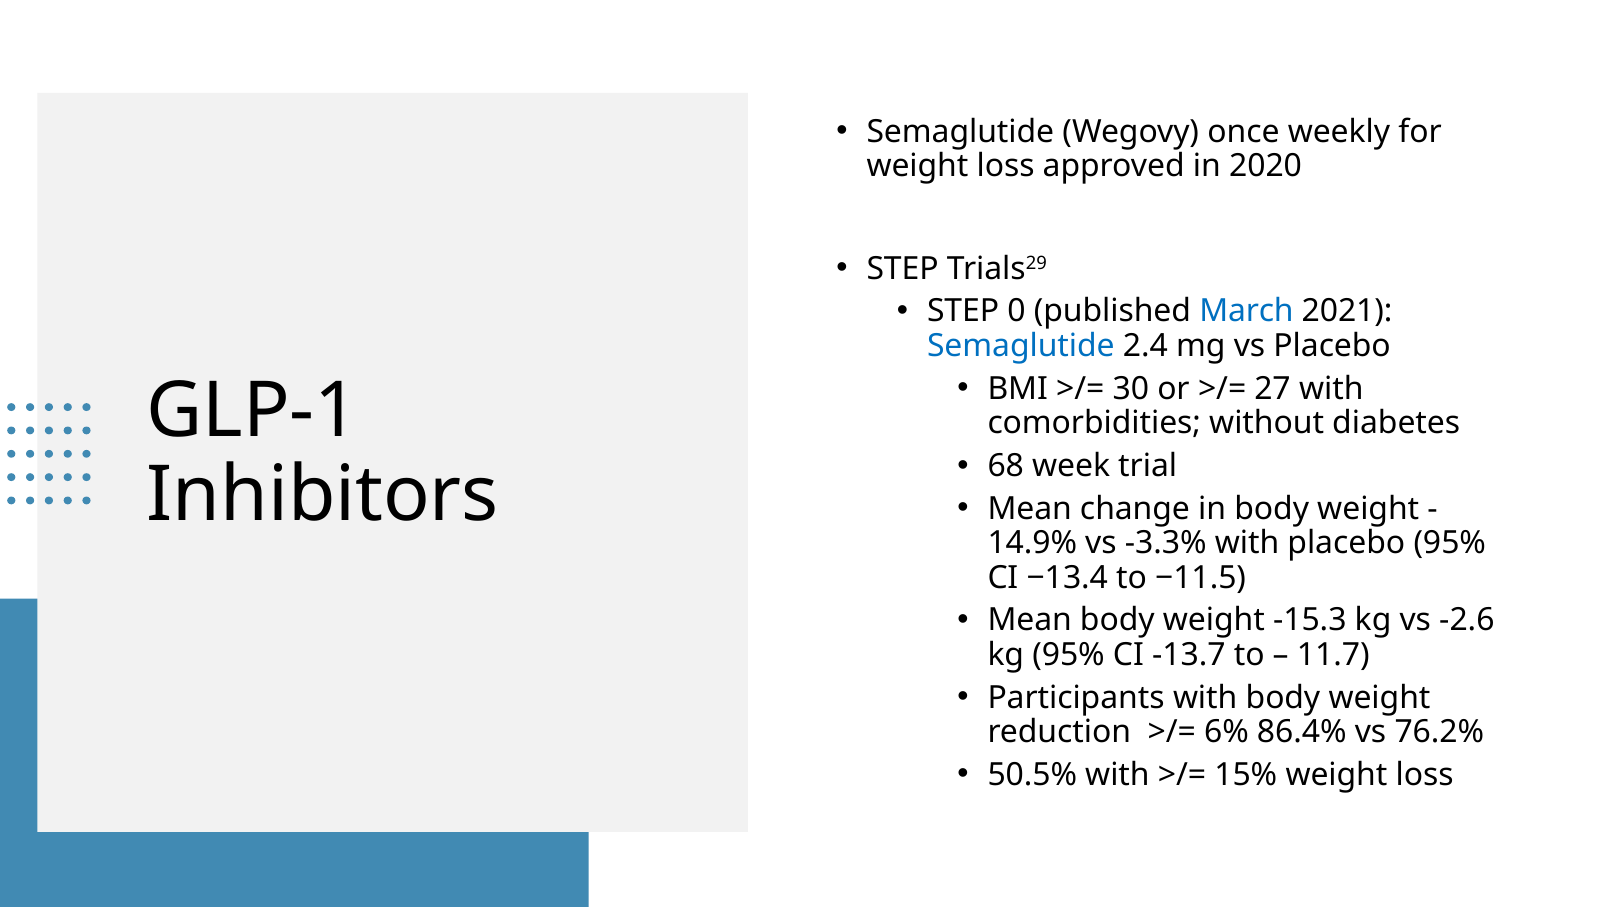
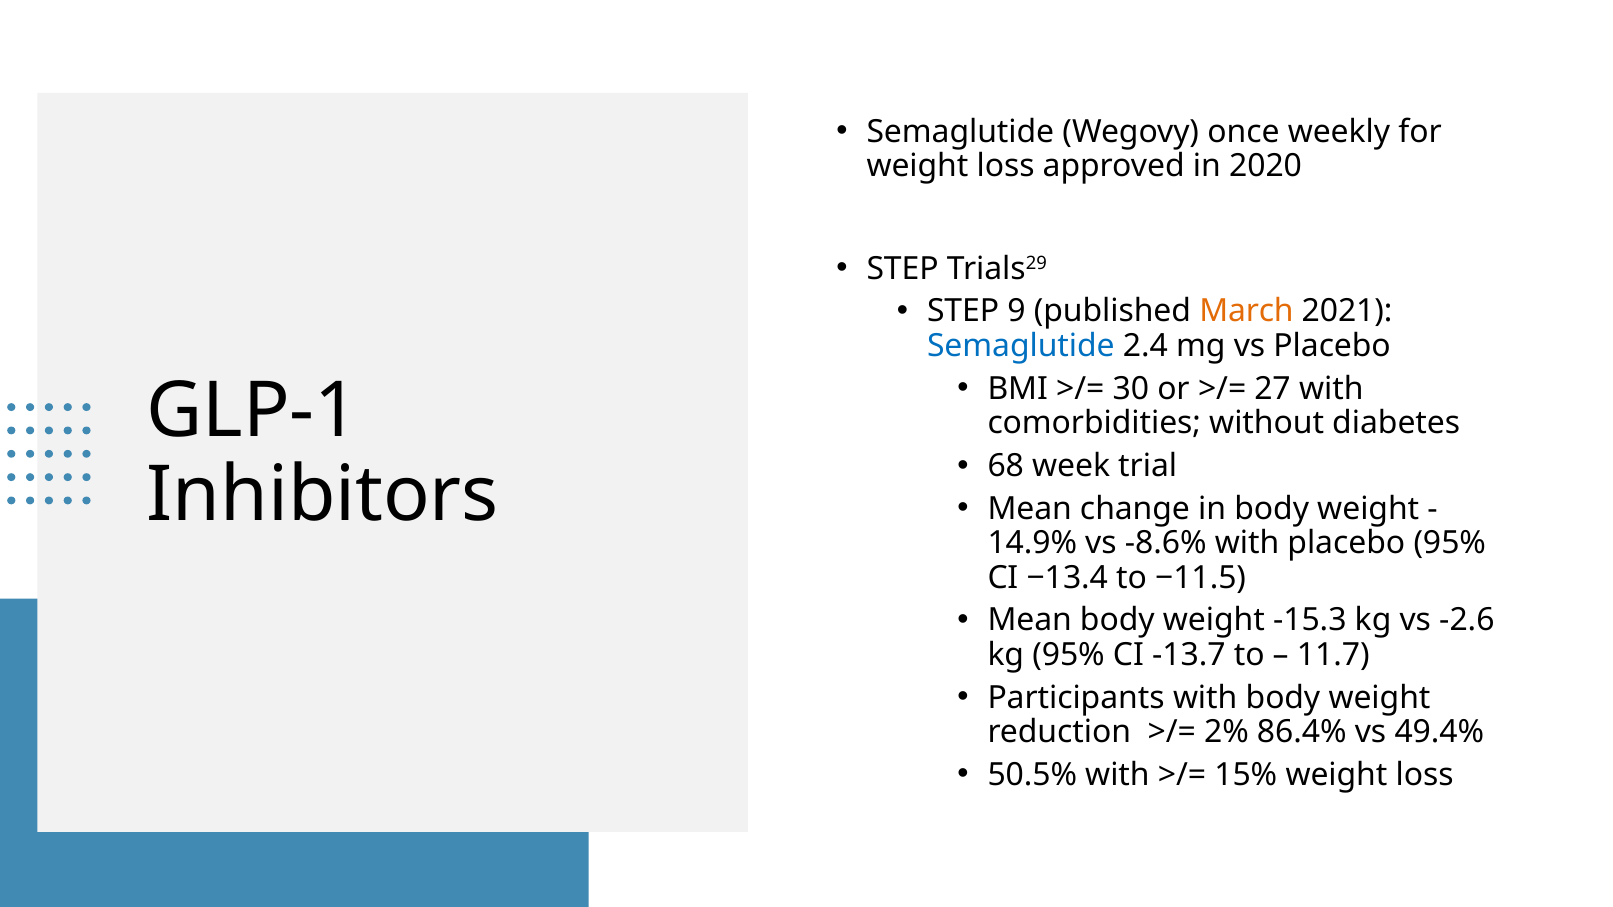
0: 0 -> 9
March colour: blue -> orange
-3.3%: -3.3% -> -8.6%
6%: 6% -> 2%
76.2%: 76.2% -> 49.4%
